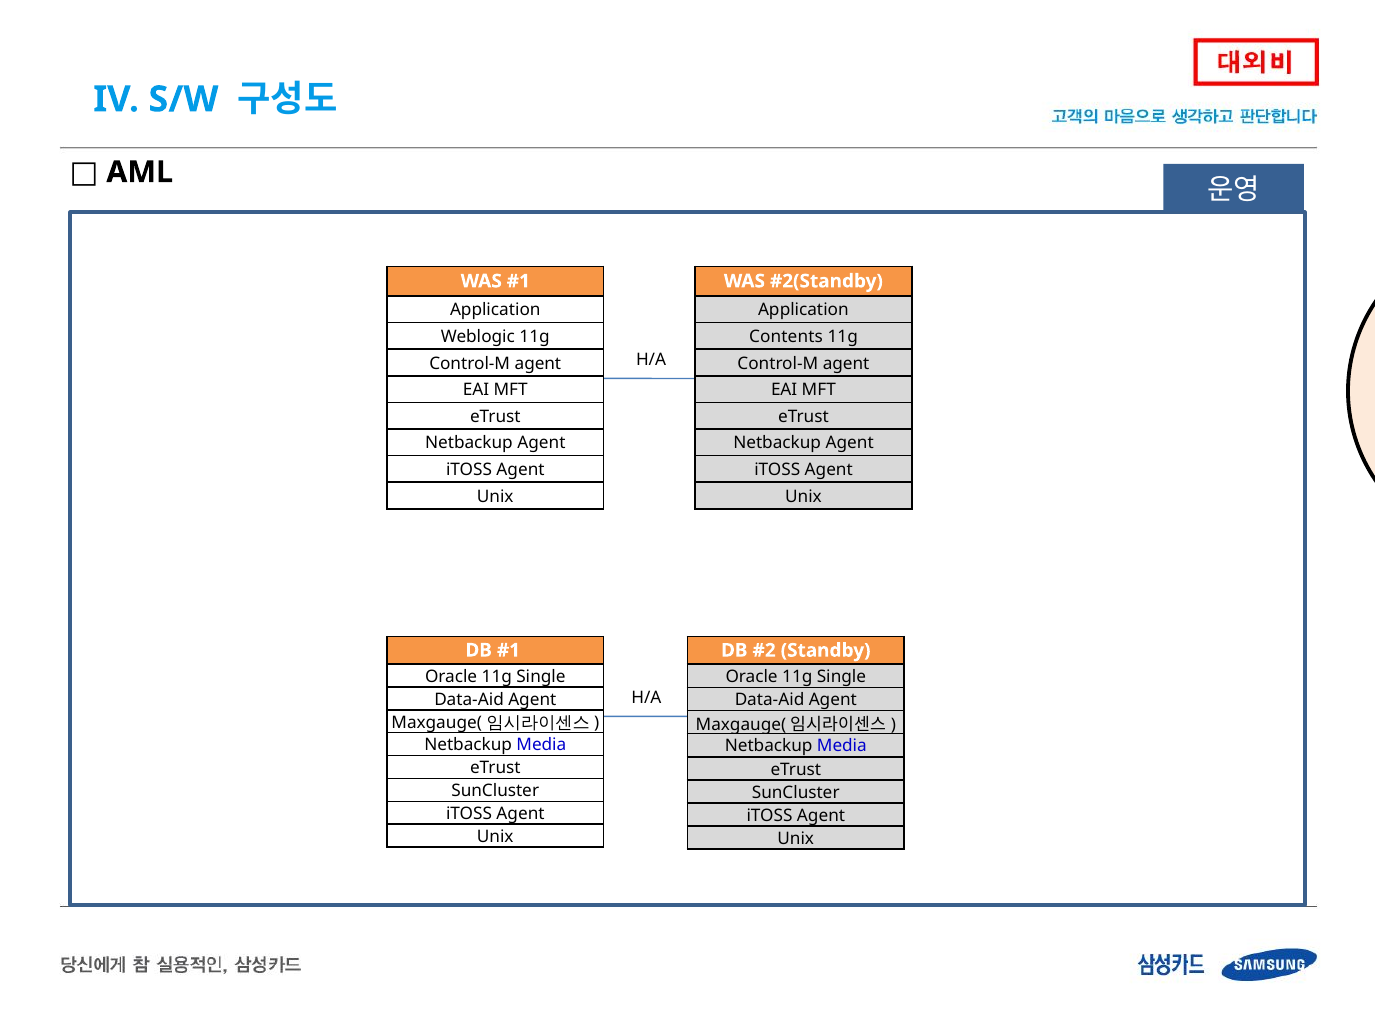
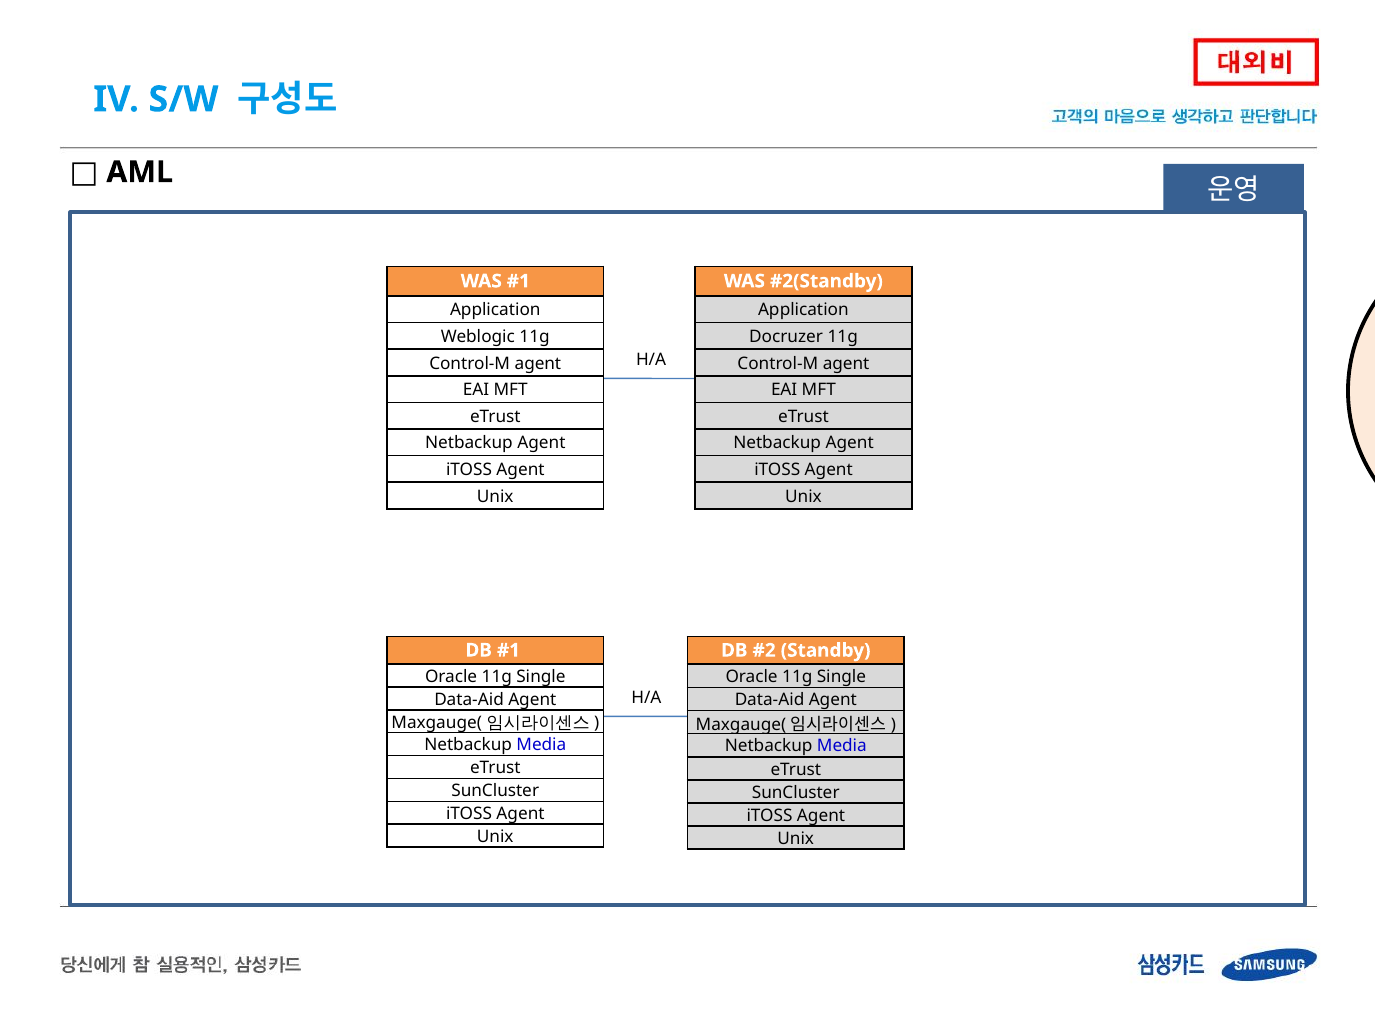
Contents: Contents -> Docruzer
